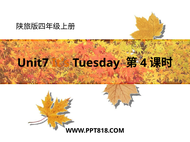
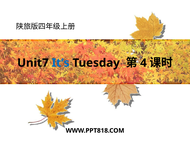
It’s colour: orange -> blue
